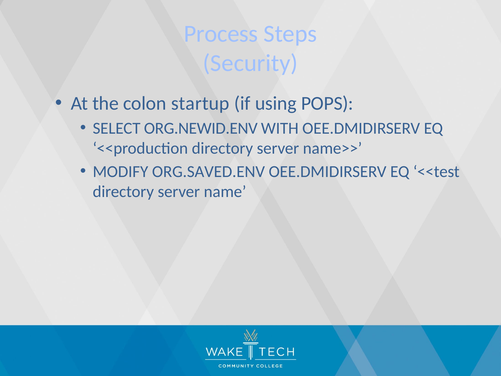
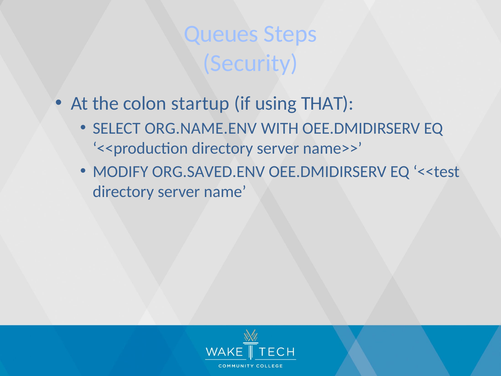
Process: Process -> Queues
POPS: POPS -> THAT
ORG.NEWID.ENV: ORG.NEWID.ENV -> ORG.NAME.ENV
